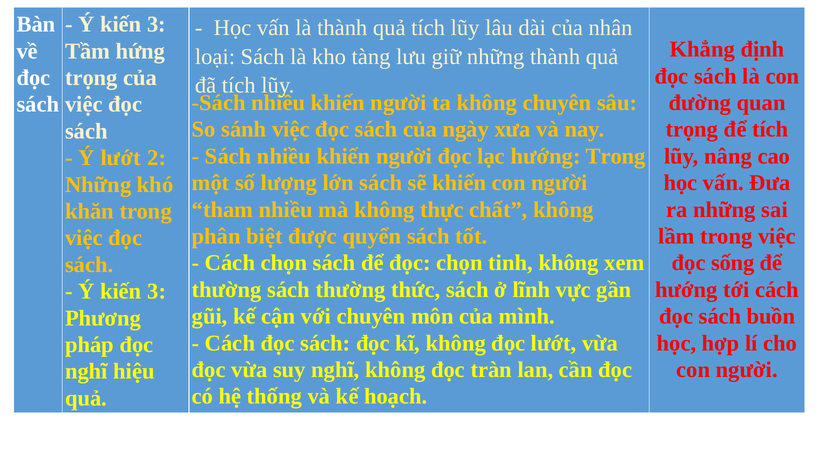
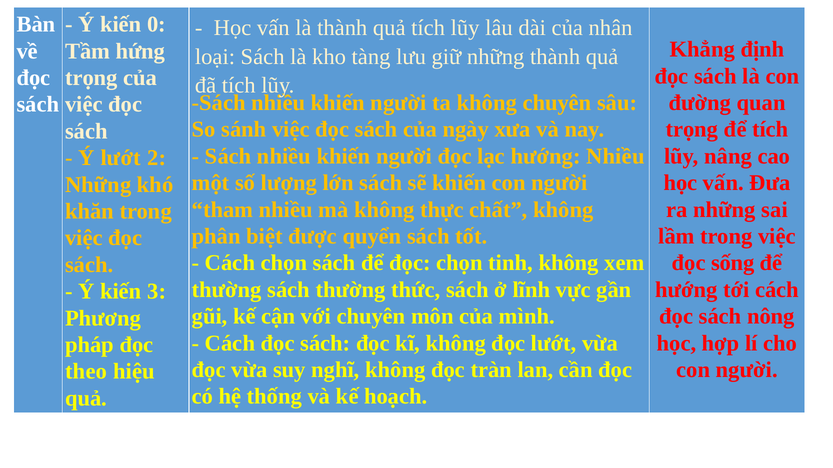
3 at (157, 24): 3 -> 0
hướng Trong: Trong -> Nhiều
buồn: buồn -> nông
nghĩ at (86, 372): nghĩ -> theo
